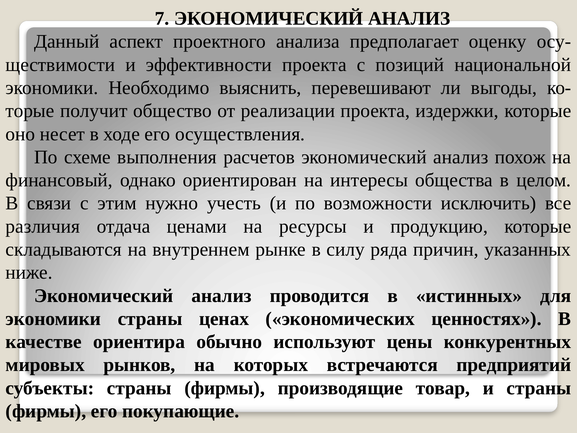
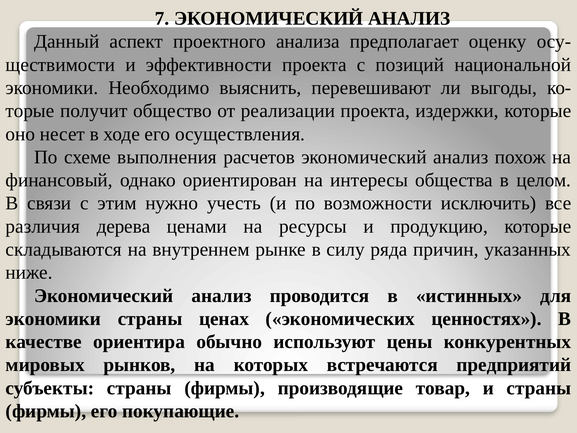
отдача: отдача -> дерева
